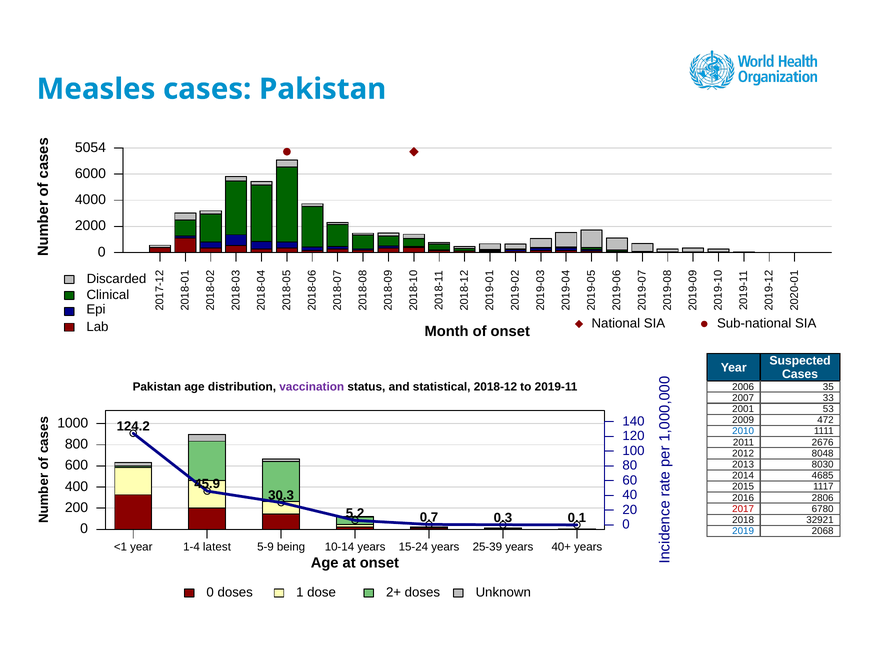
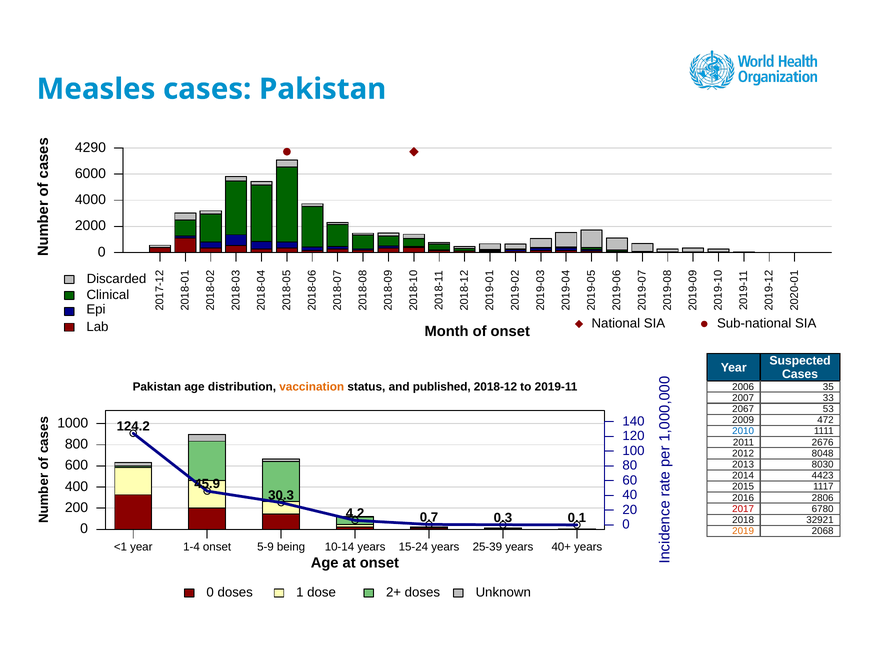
5054: 5054 -> 4290
vaccination colour: purple -> orange
statistical: statistical -> published
2001: 2001 -> 2067
4685: 4685 -> 4423
5.2: 5.2 -> 4.2
2019 colour: blue -> orange
1-4 latest: latest -> onset
